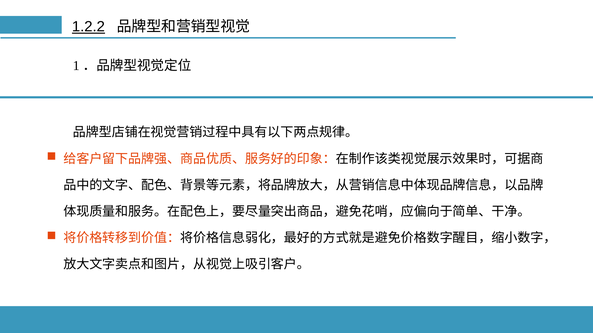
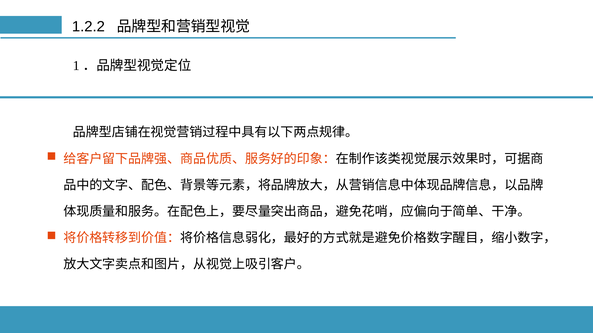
1.2.2 underline: present -> none
